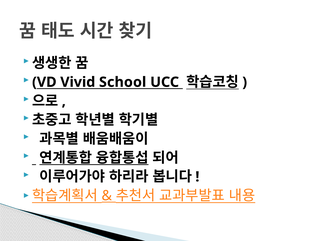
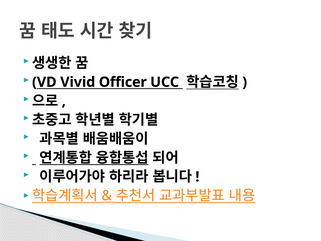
School: School -> Officer
